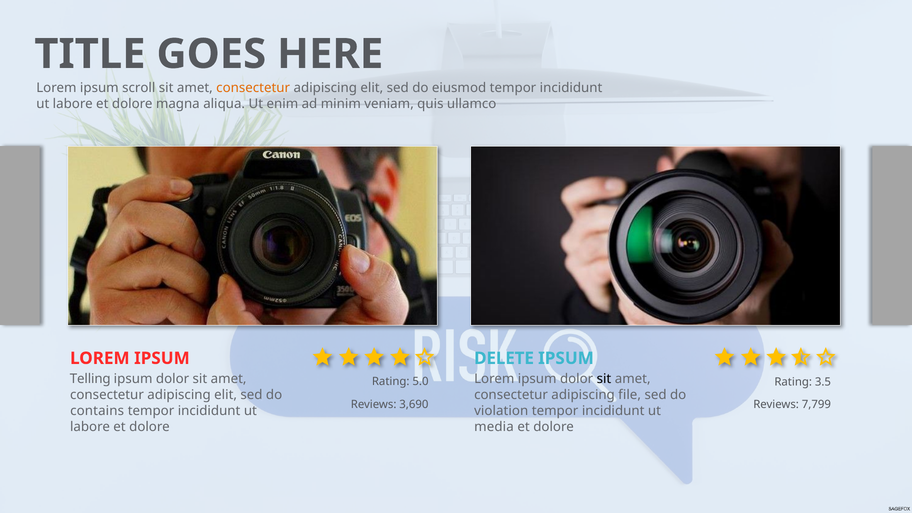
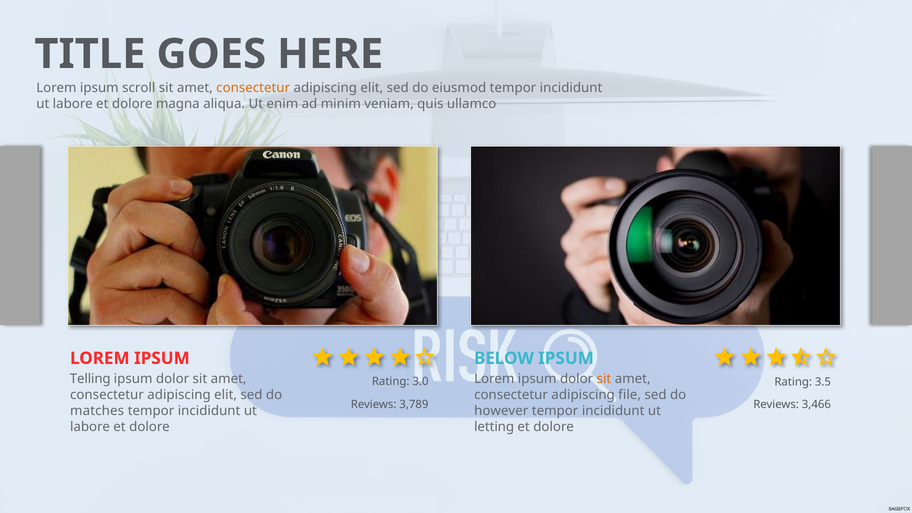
DELETE: DELETE -> BELOW
sit at (604, 379) colour: black -> orange
5.0: 5.0 -> 3.0
3,690: 3,690 -> 3,789
7,799: 7,799 -> 3,466
contains: contains -> matches
violation: violation -> however
media: media -> letting
